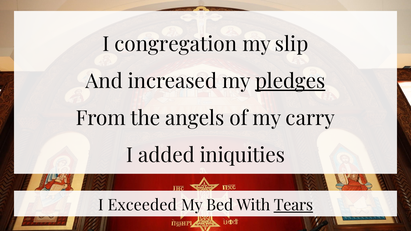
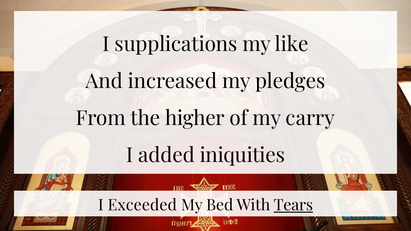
congregation: congregation -> supplications
slip: slip -> like
pledges underline: present -> none
angels: angels -> higher
